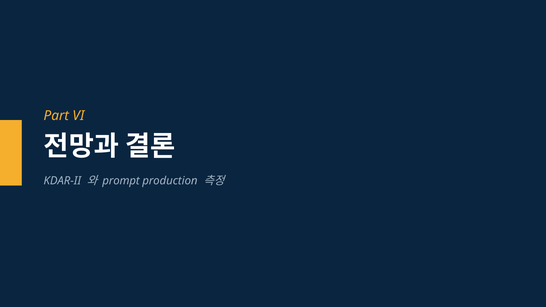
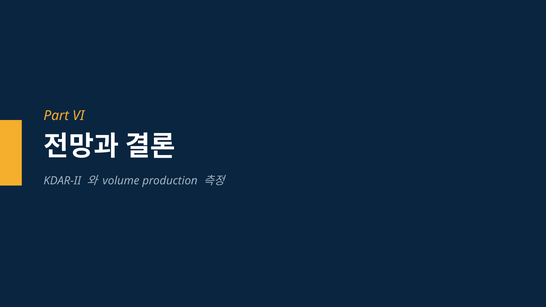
prompt: prompt -> volume
